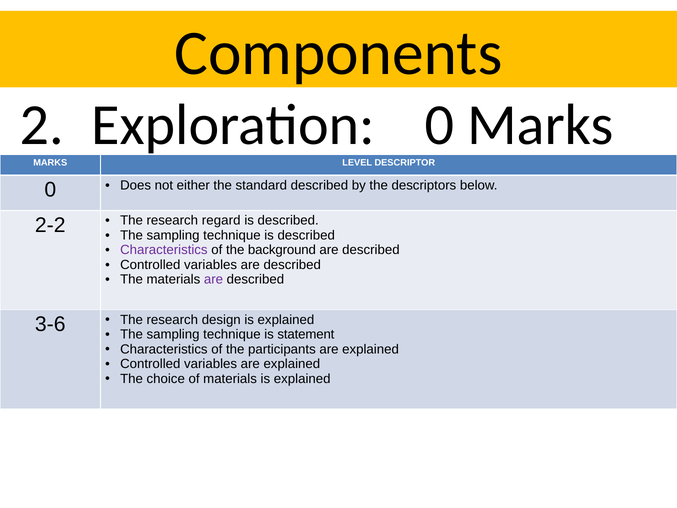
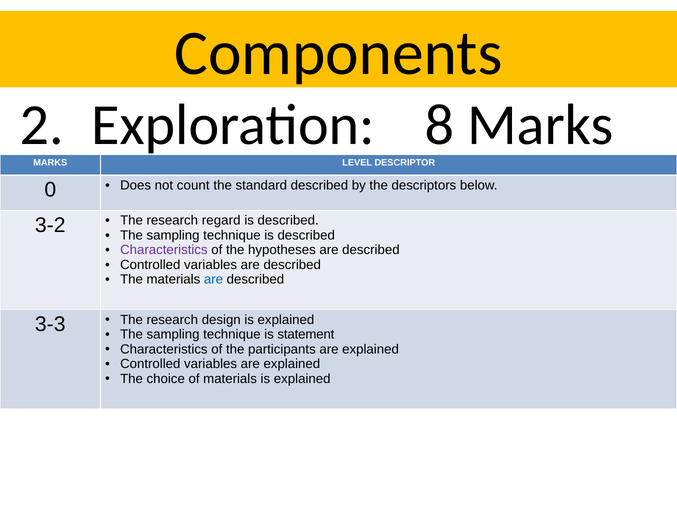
Exploration 0: 0 -> 8
either: either -> count
2-2: 2-2 -> 3-2
background: background -> hypotheses
are at (214, 279) colour: purple -> blue
3-6: 3-6 -> 3-3
